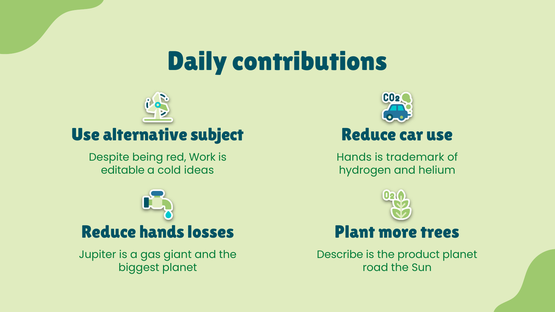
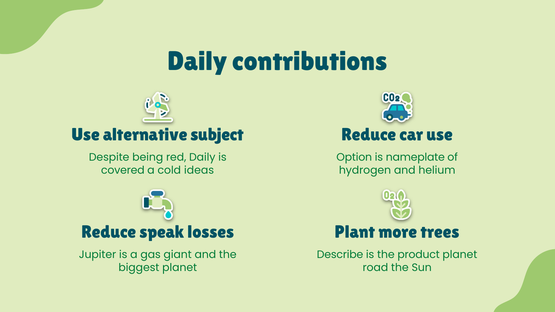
red Work: Work -> Daily
Hands at (354, 157): Hands -> Option
trademark: trademark -> nameplate
editable: editable -> covered
Reduce hands: hands -> speak
